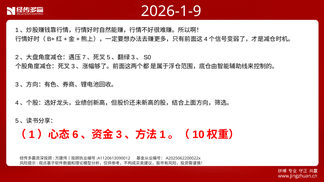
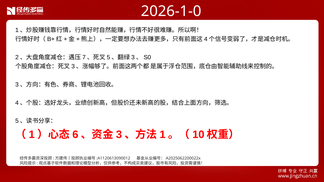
2026-1-9: 2026-1-9 -> 2026-1-0
